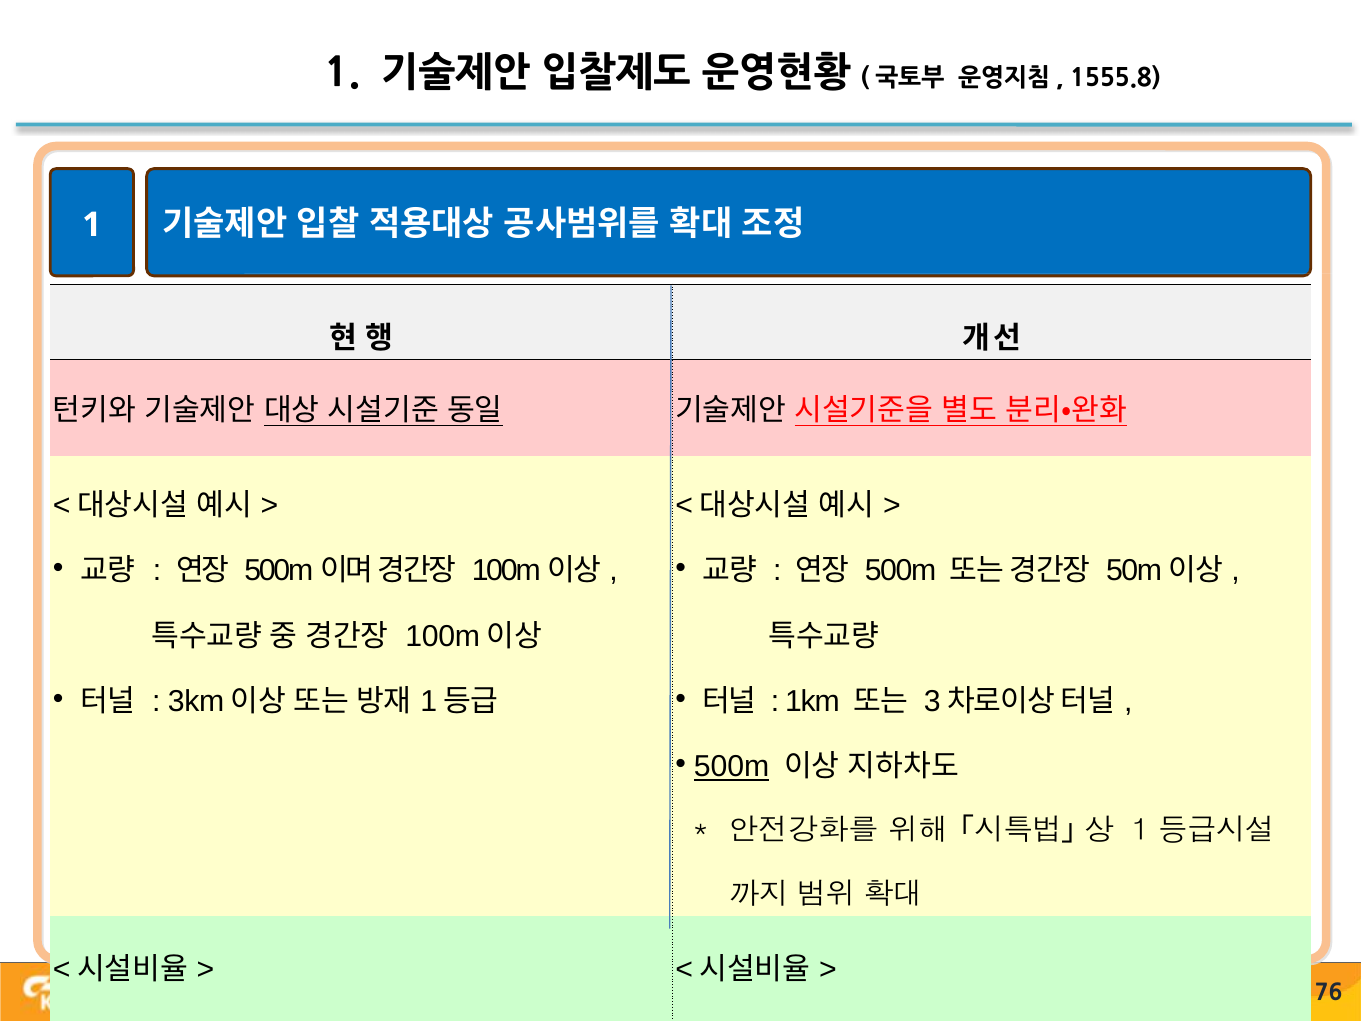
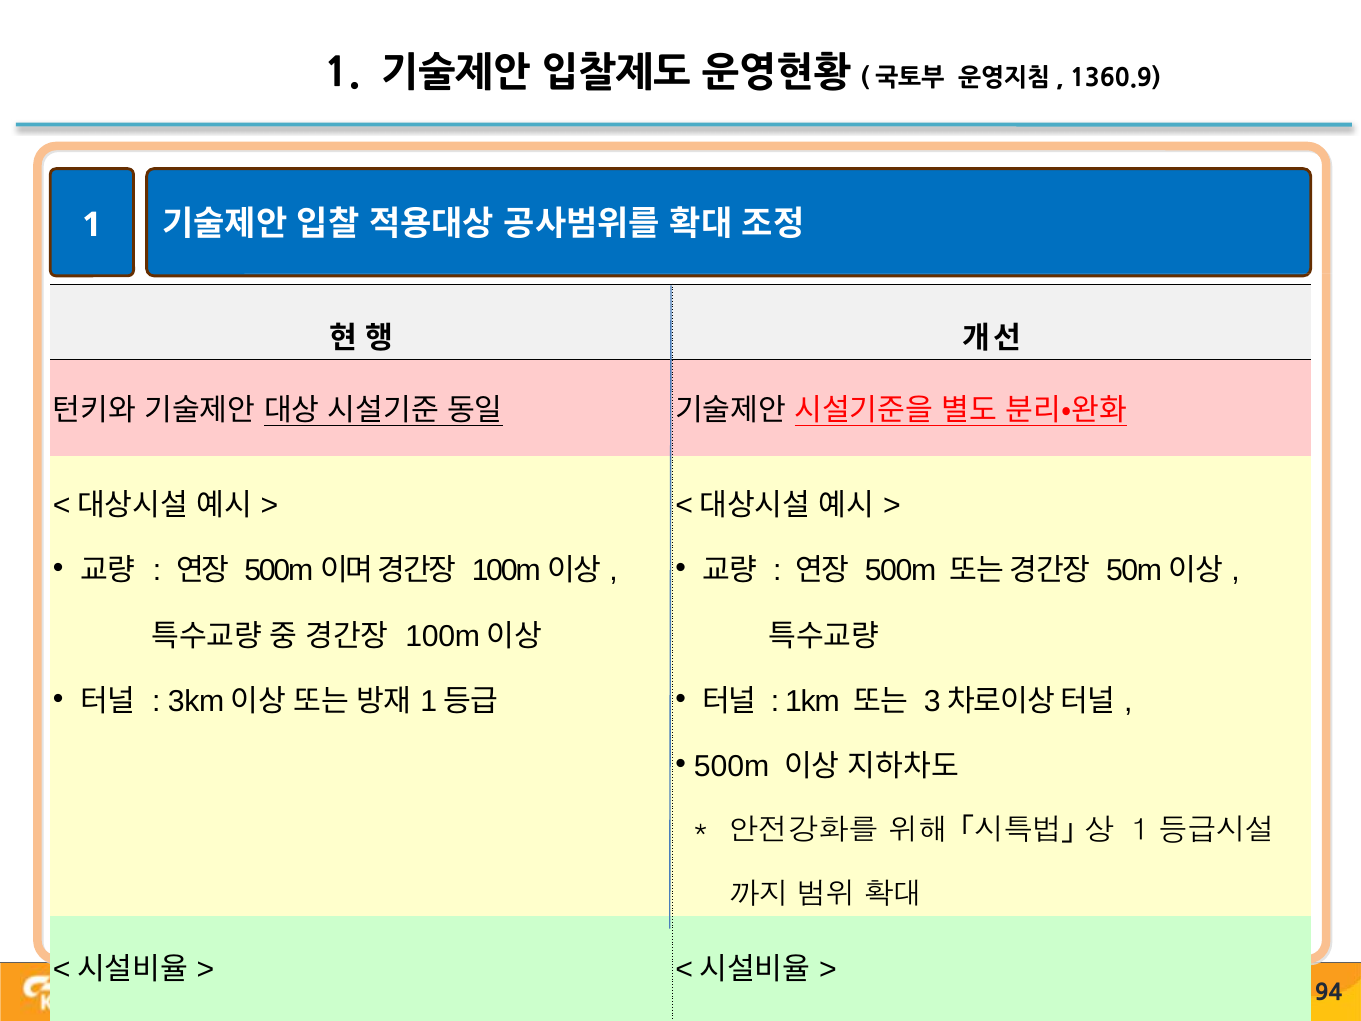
1555.8: 1555.8 -> 1360.9
500m at (732, 767) underline: present -> none
76: 76 -> 94
